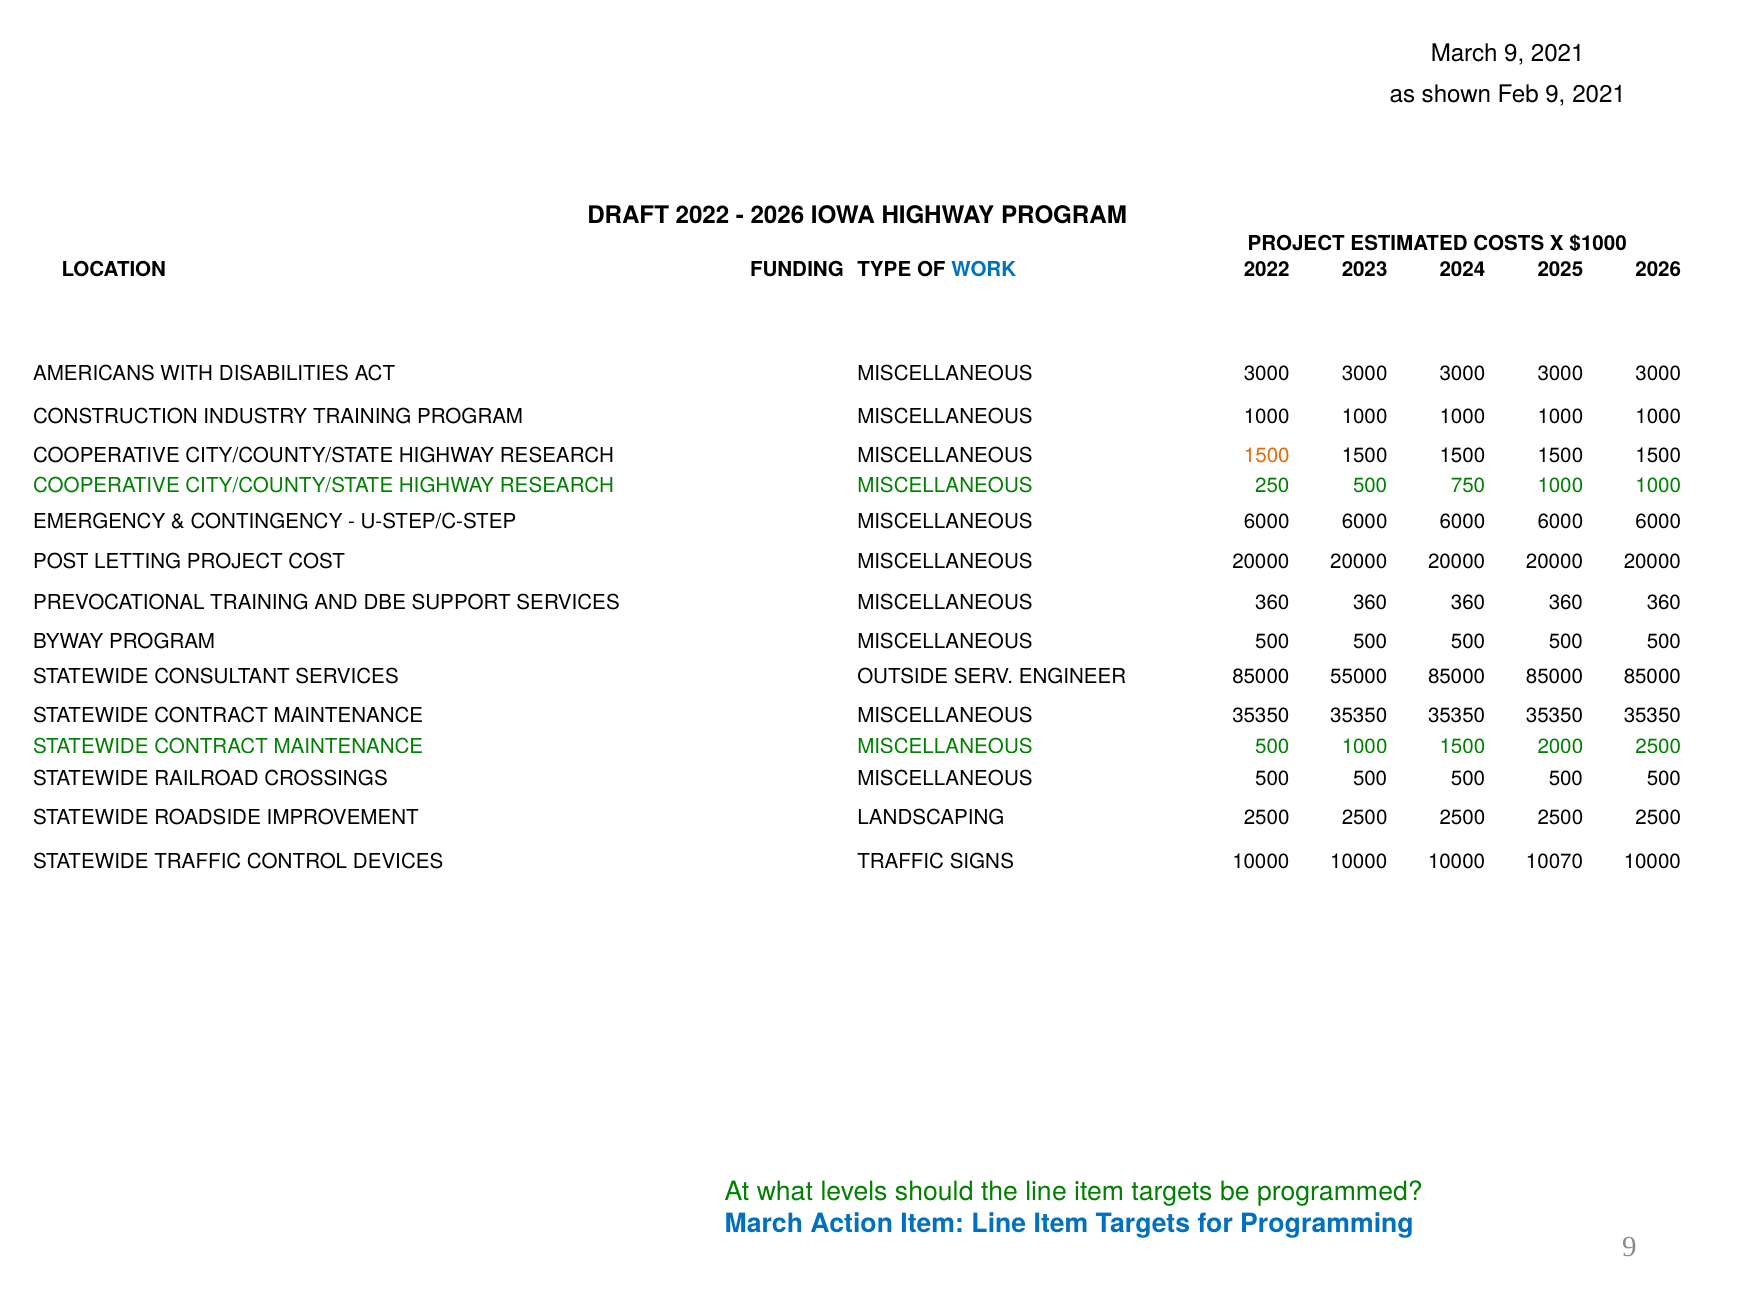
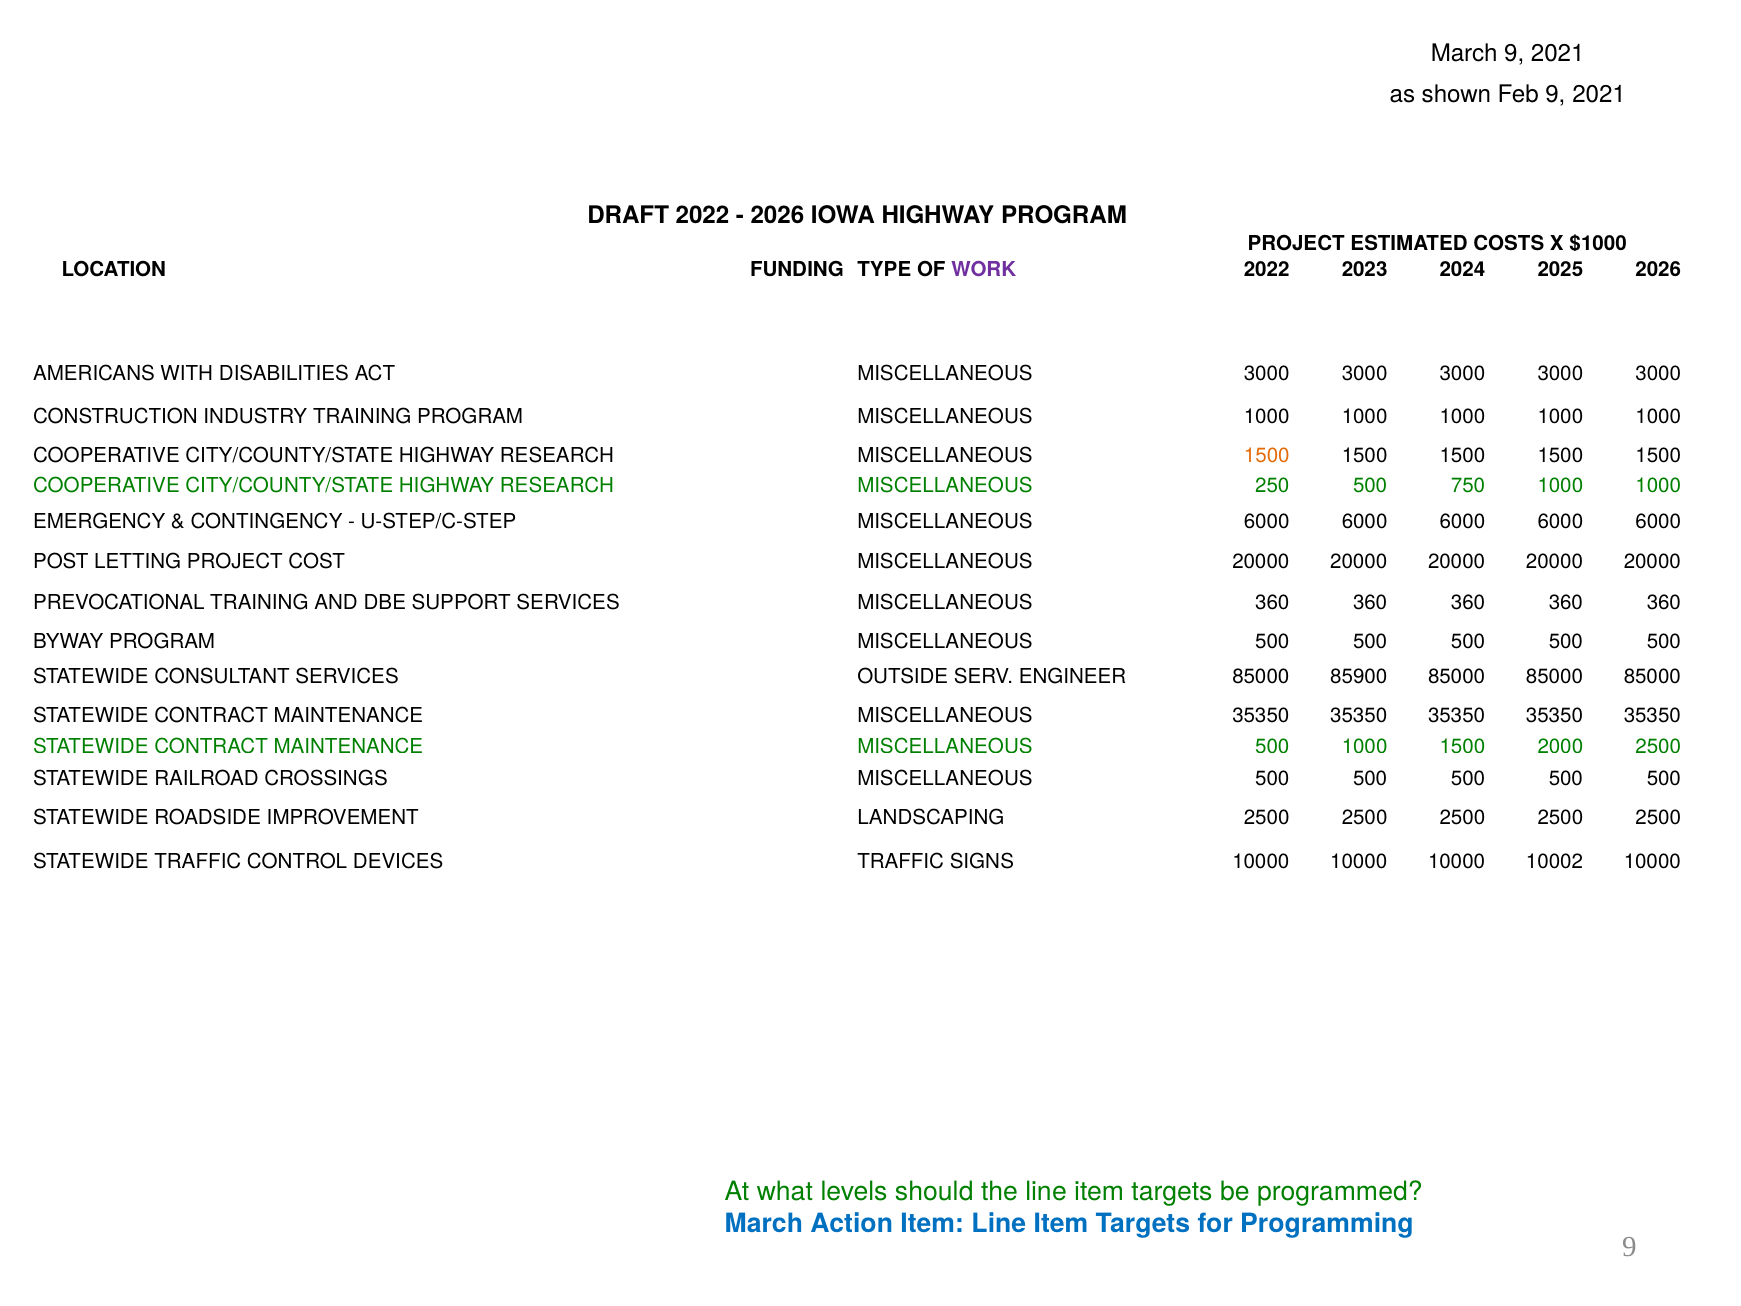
WORK colour: blue -> purple
55000: 55000 -> 85900
10070: 10070 -> 10002
